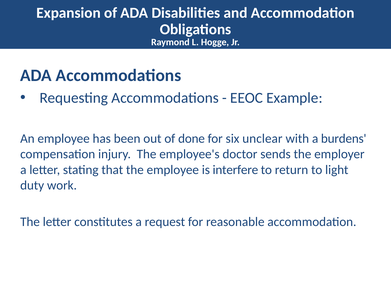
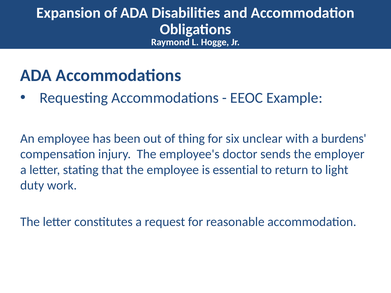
done: done -> thing
interfere: interfere -> essential
